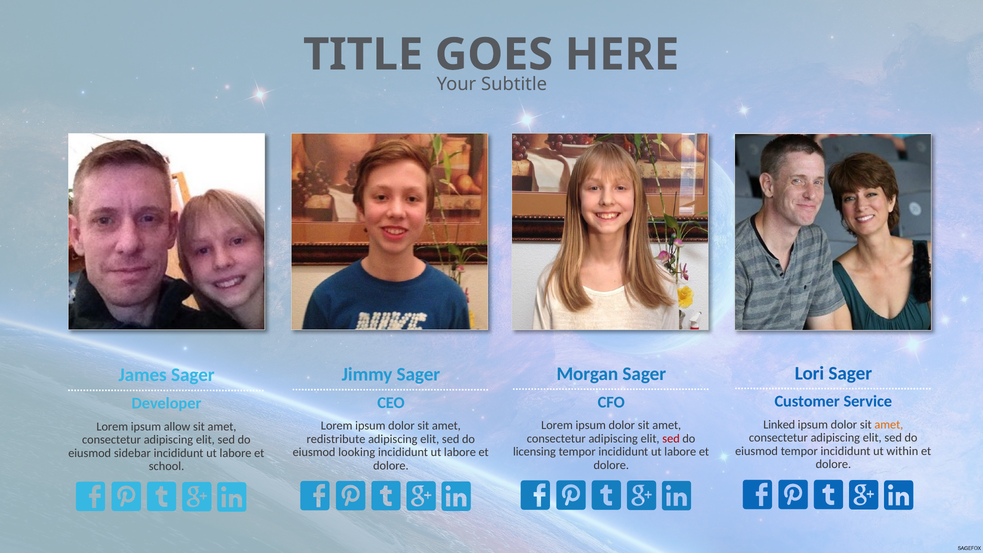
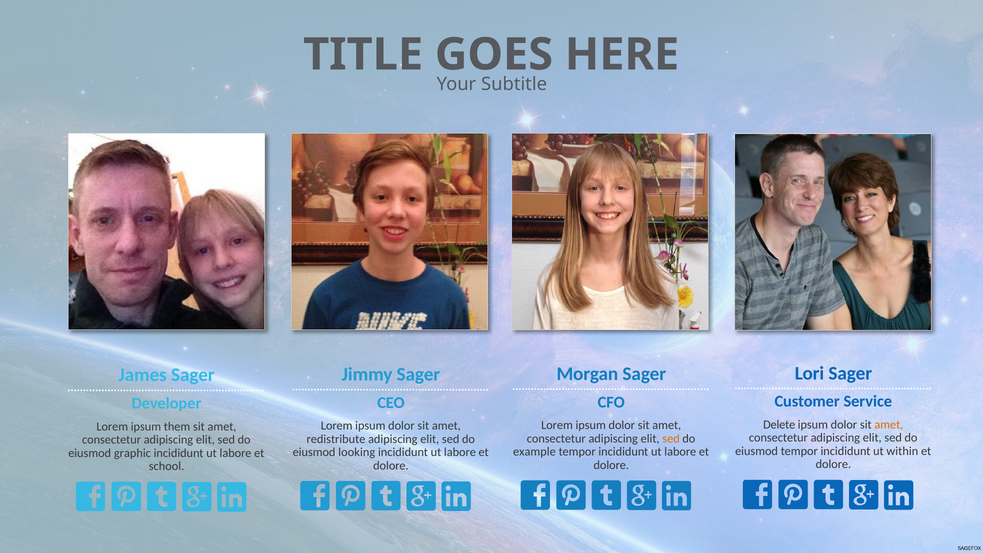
Linked: Linked -> Delete
allow: allow -> them
sed at (671, 438) colour: red -> orange
licensing: licensing -> example
sidebar: sidebar -> graphic
